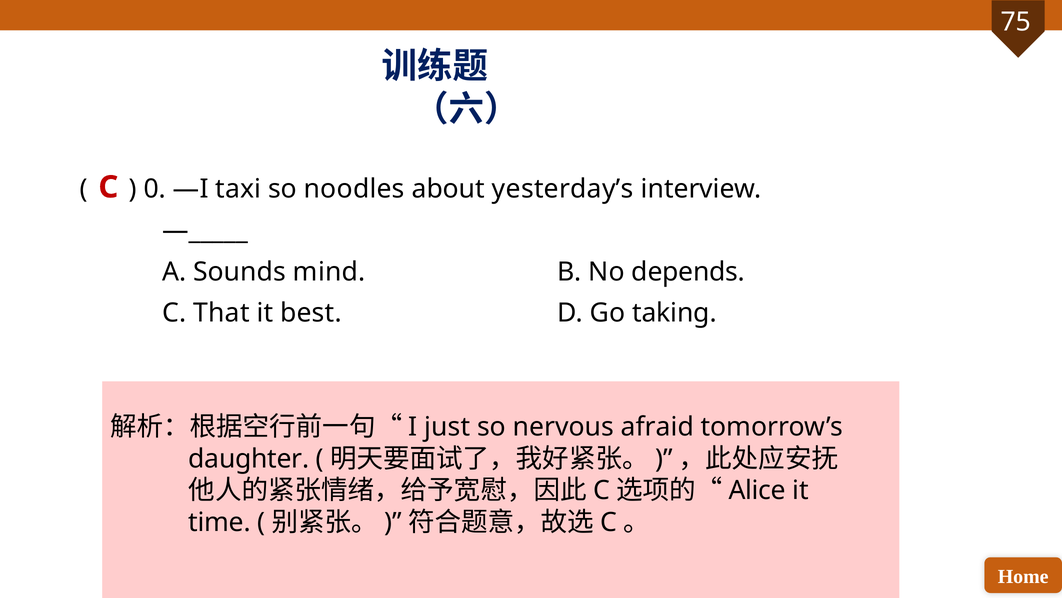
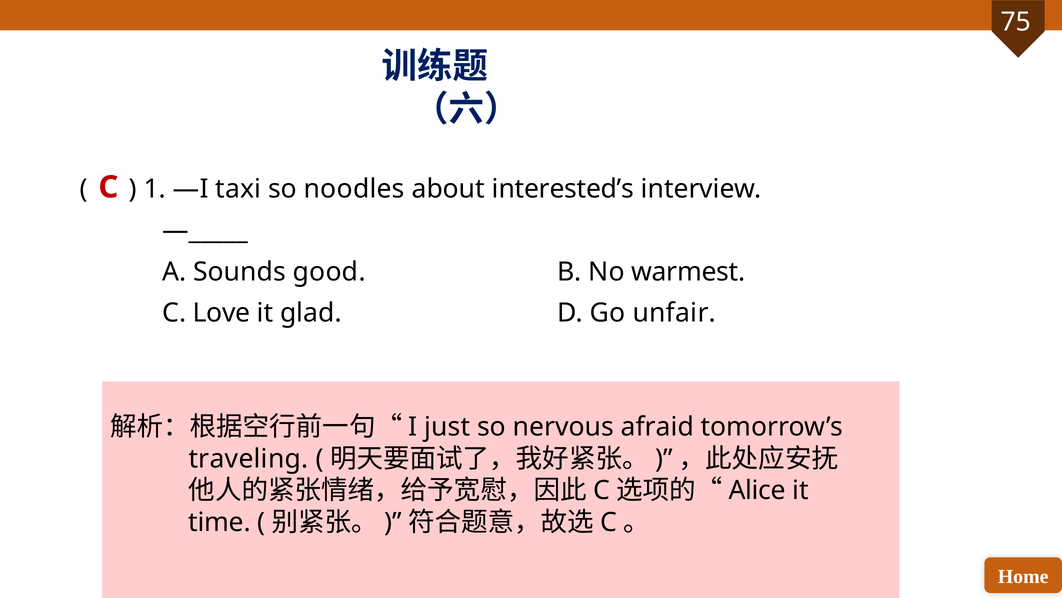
0: 0 -> 1
yesterday’s: yesterday’s -> interested’s
mind: mind -> good
depends: depends -> warmest
That: That -> Love
best: best -> glad
taking: taking -> unfair
daughter: daughter -> traveling
